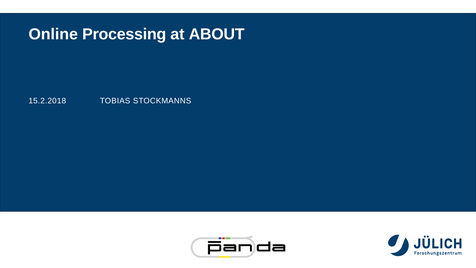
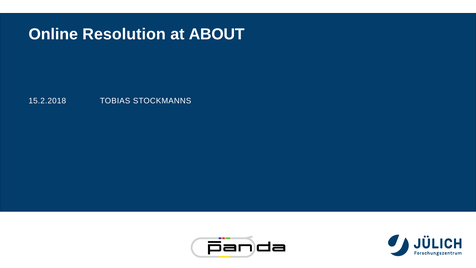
Processing: Processing -> Resolution
